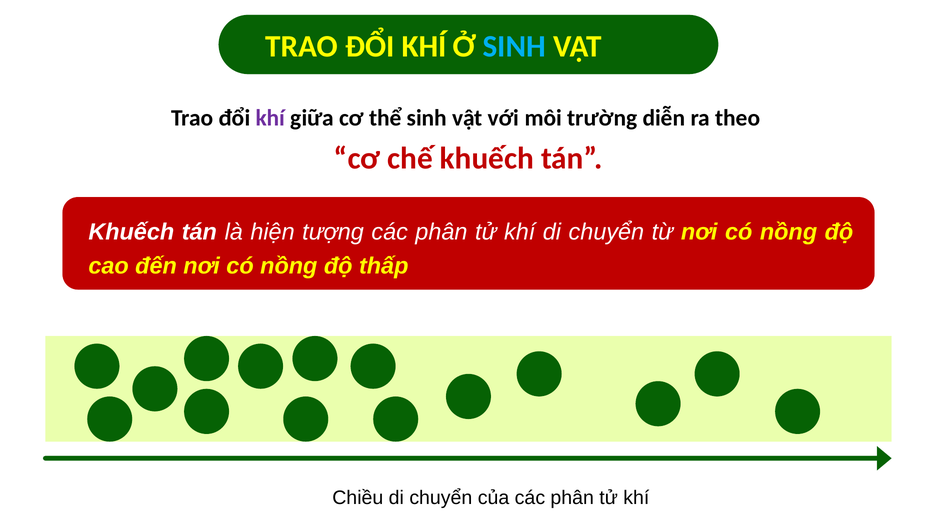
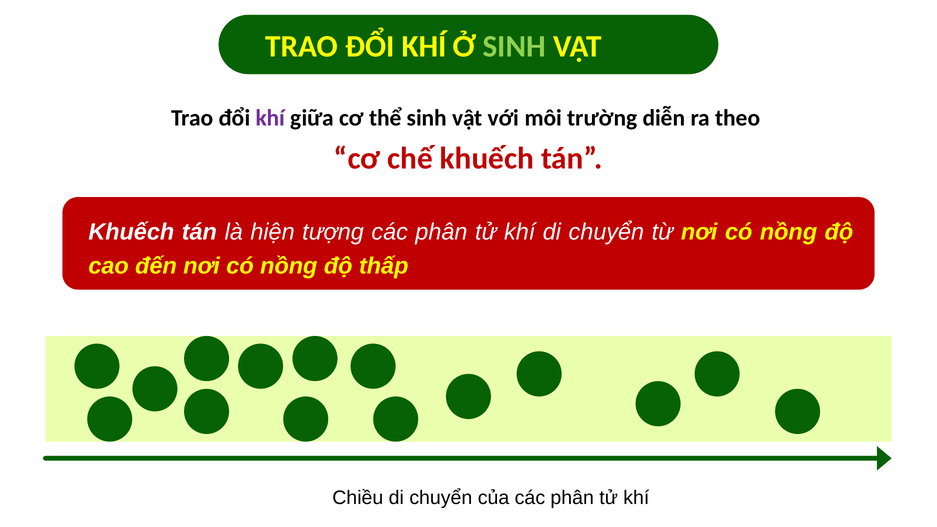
SINH at (514, 46) colour: light blue -> light green
